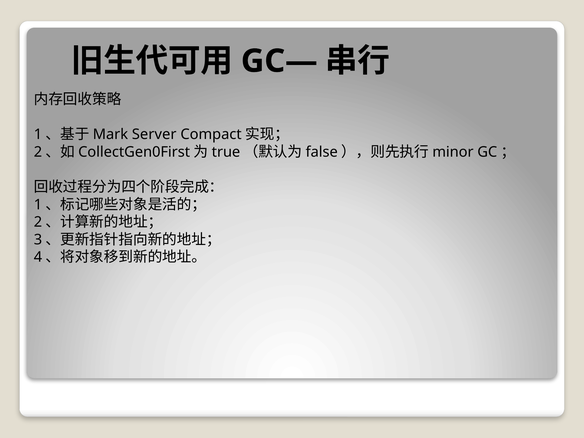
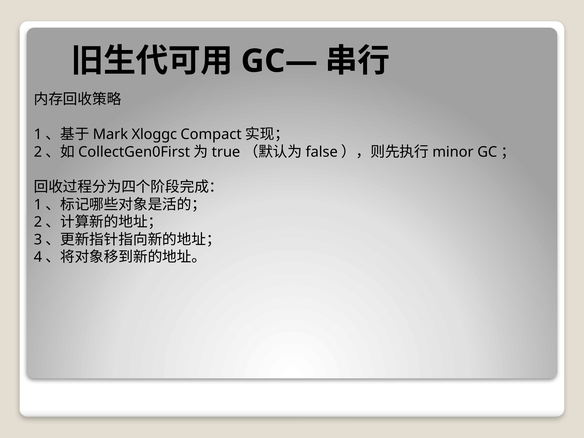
Server: Server -> Xloggc
